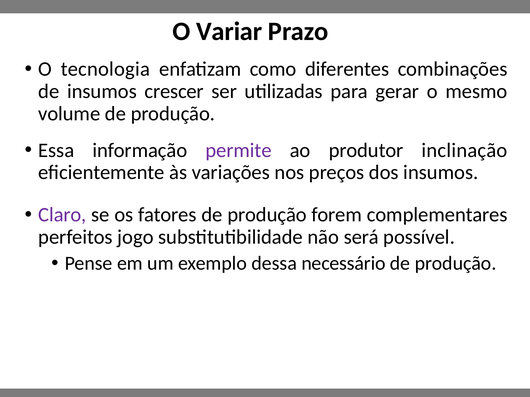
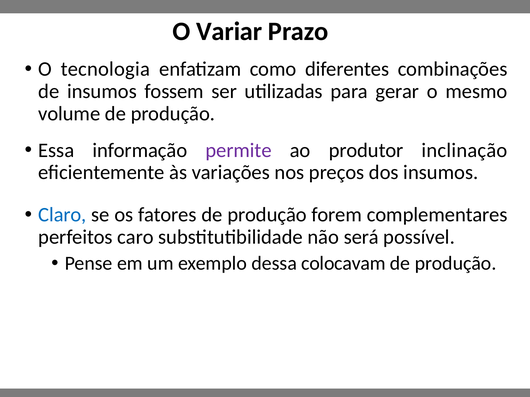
crescer: crescer -> fossem
Claro colour: purple -> blue
jogo: jogo -> caro
necessário: necessário -> colocavam
